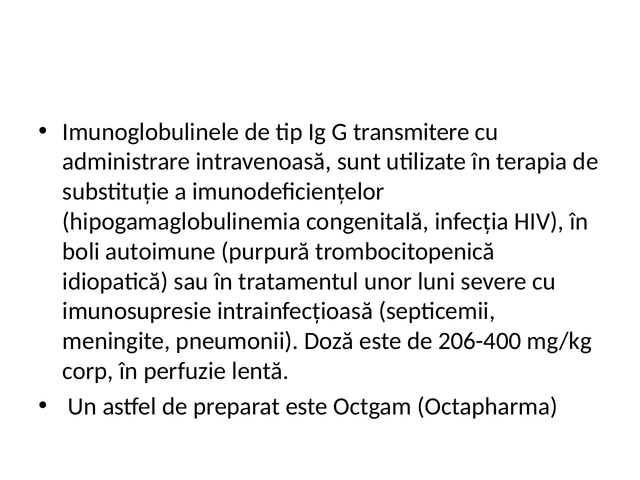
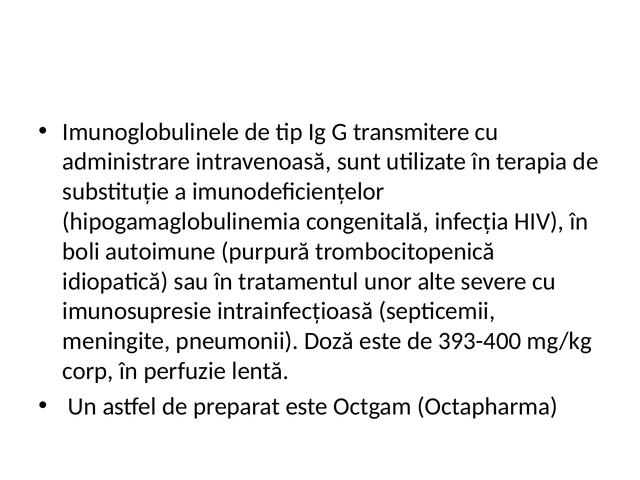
luni: luni -> alte
206-400: 206-400 -> 393-400
